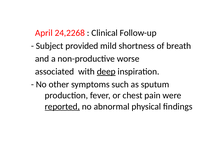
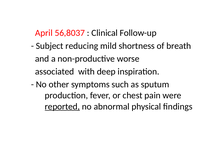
24,2268: 24,2268 -> 56,8037
provided: provided -> reducing
deep underline: present -> none
